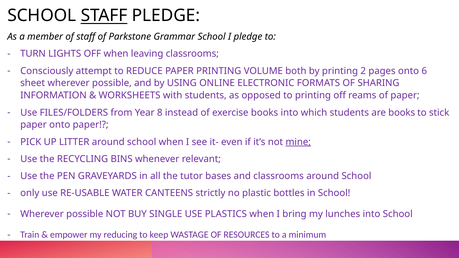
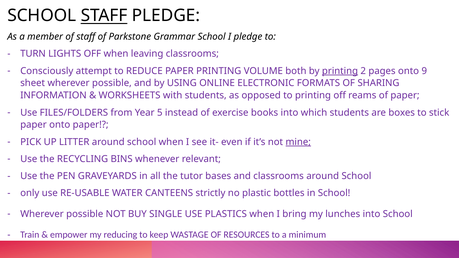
printing at (340, 71) underline: none -> present
6: 6 -> 9
8: 8 -> 5
are books: books -> boxes
